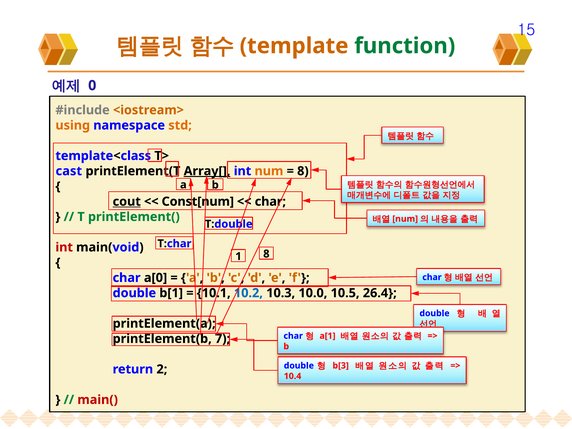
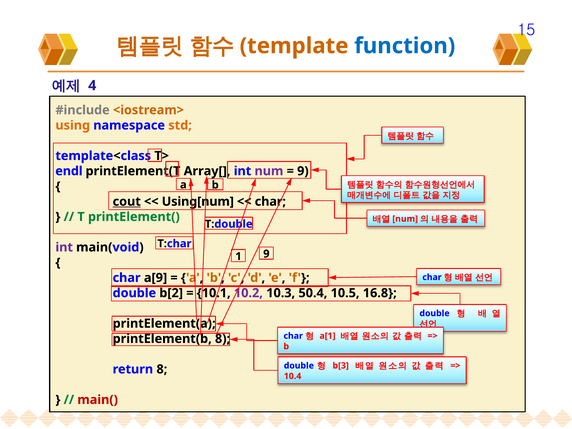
function colour: green -> blue
0: 0 -> 4
cast: cast -> endl
Array[ underline: present -> none
num at (269, 171) colour: orange -> purple
8 at (303, 171): 8 -> 9
Const[num: Const[num -> Using[num
int at (64, 247) colour: red -> purple
1 8: 8 -> 9
a[0: a[0 -> a[9
b[1: b[1 -> b[2
10.2 colour: blue -> purple
10.0: 10.0 -> 50.4
26.4: 26.4 -> 16.8
printElement(b 7: 7 -> 8
return 2: 2 -> 8
